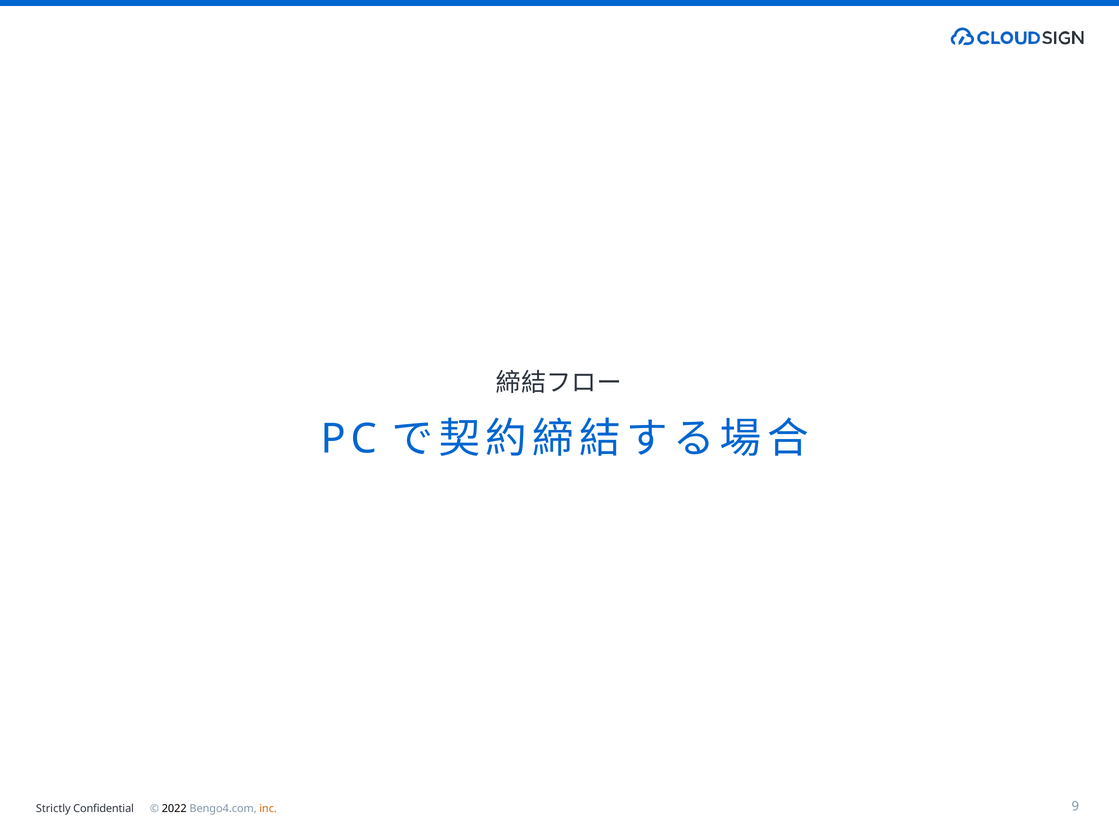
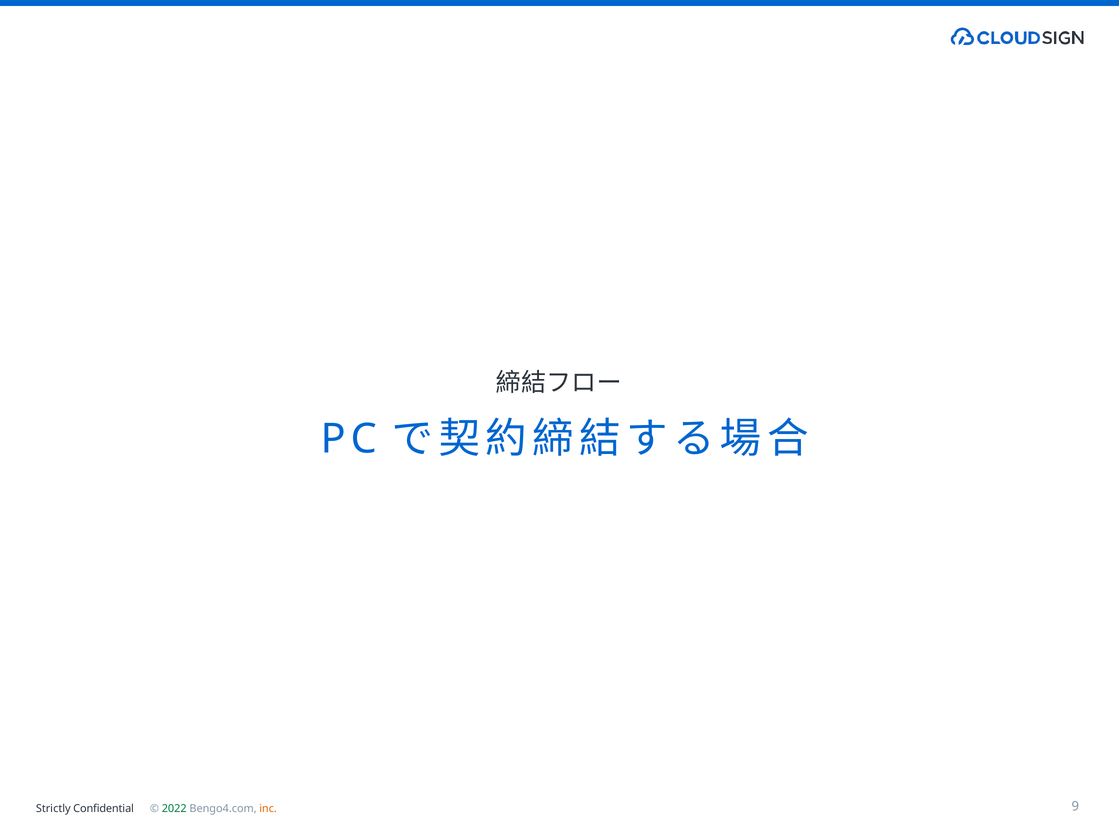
2022 colour: black -> green
